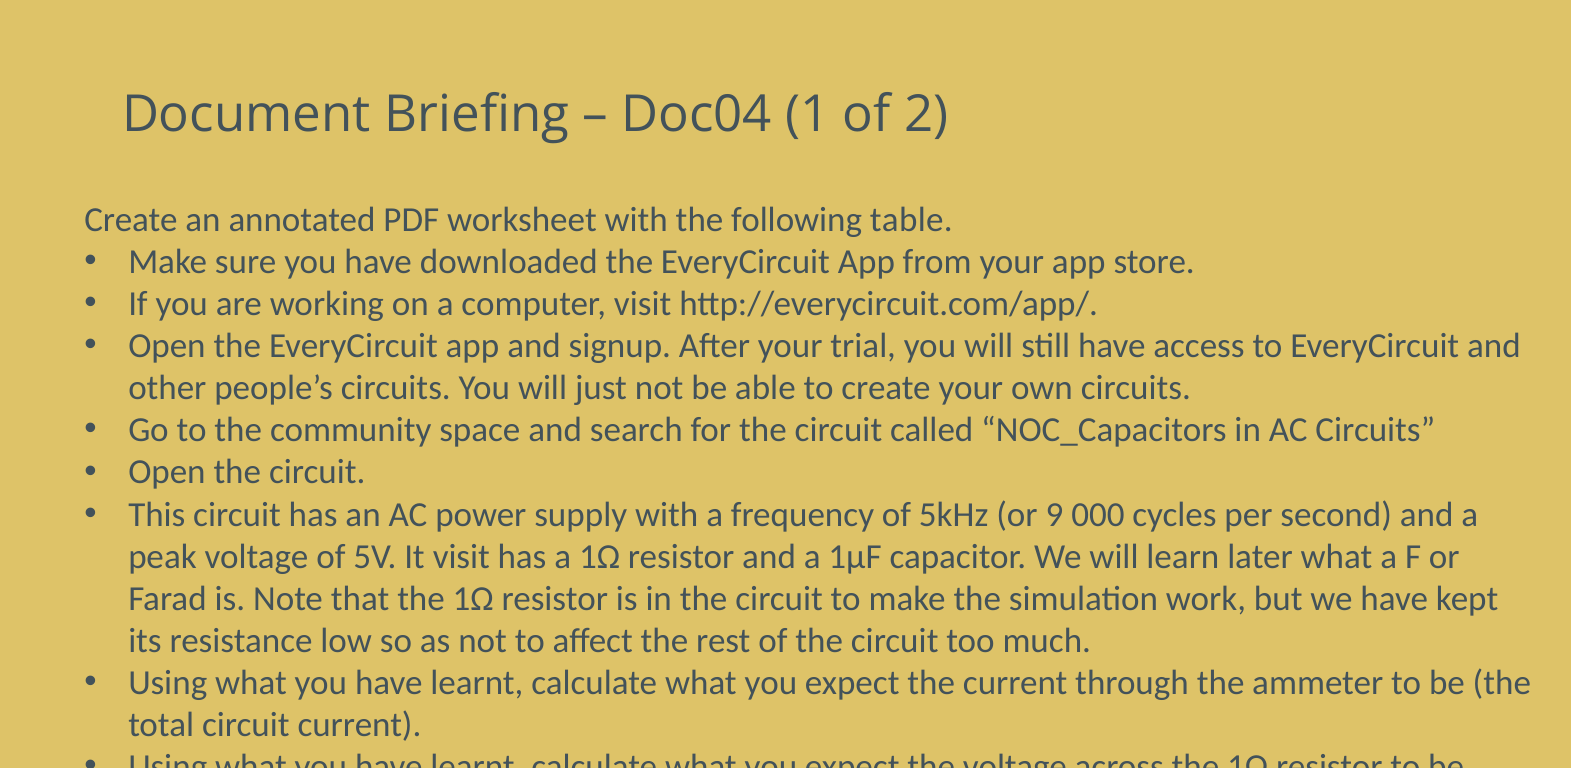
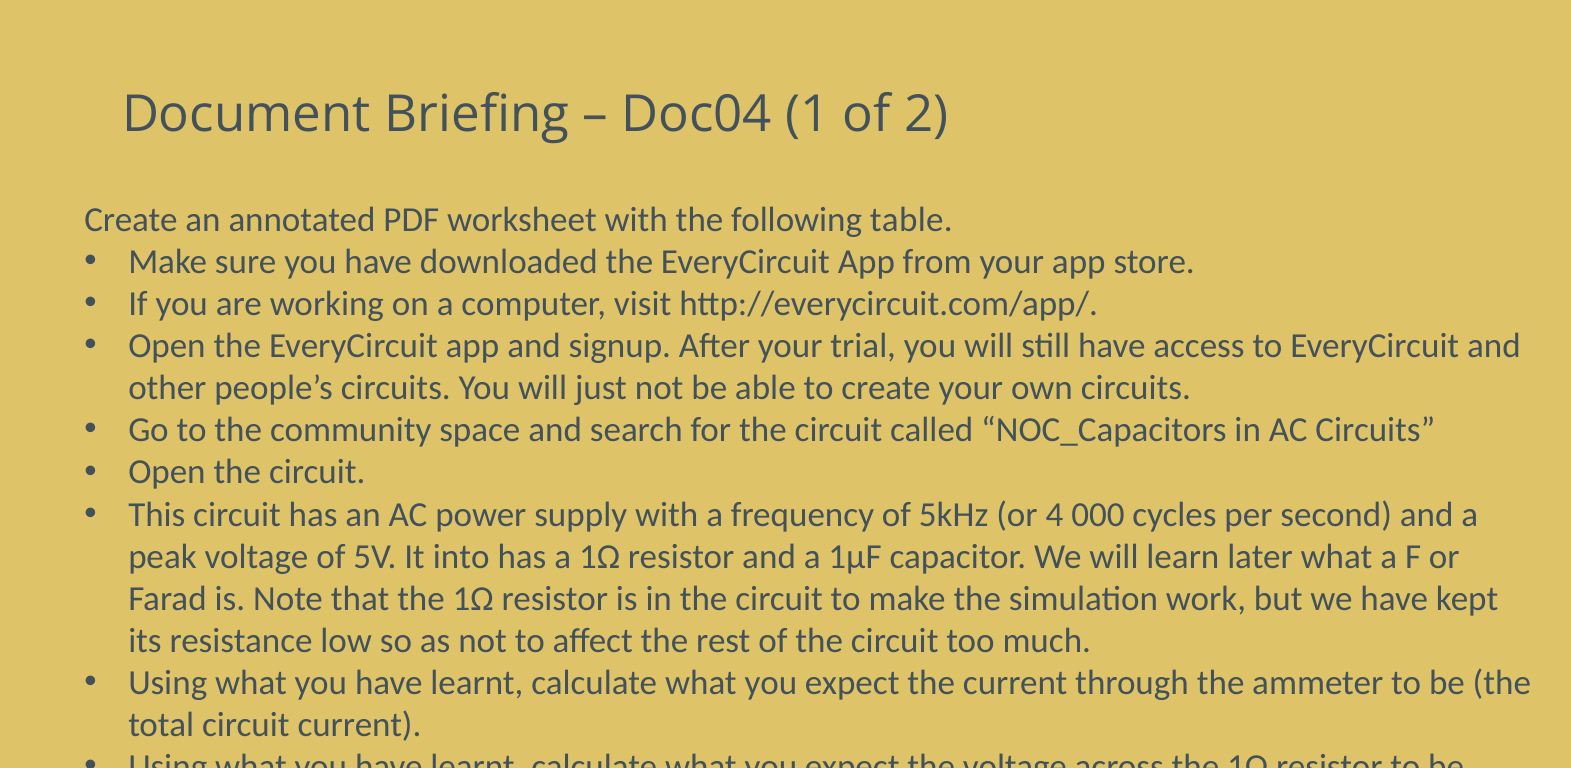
9: 9 -> 4
It visit: visit -> into
